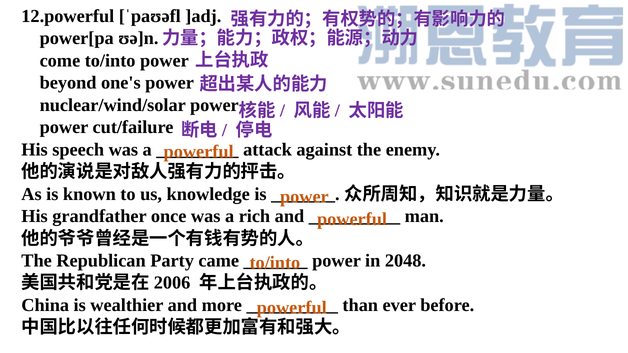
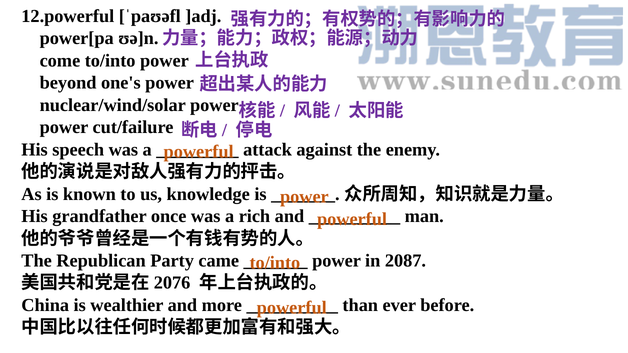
2048: 2048 -> 2087
2006: 2006 -> 2076
